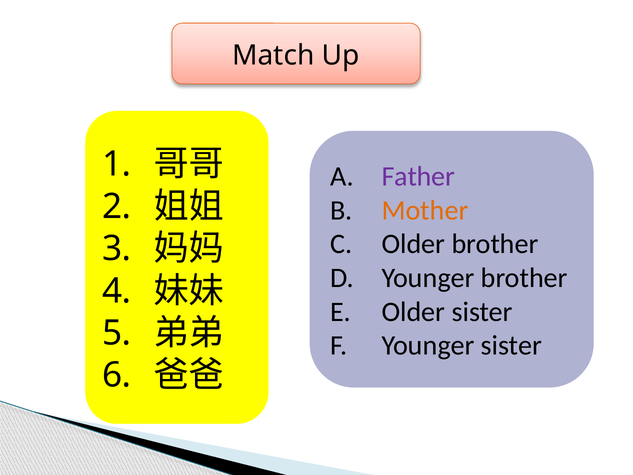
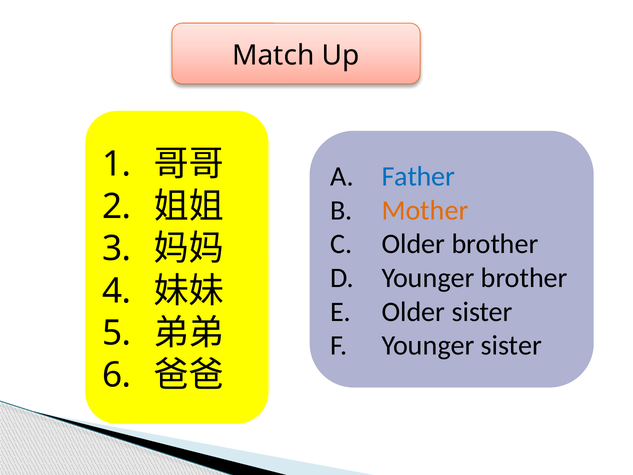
Father colour: purple -> blue
